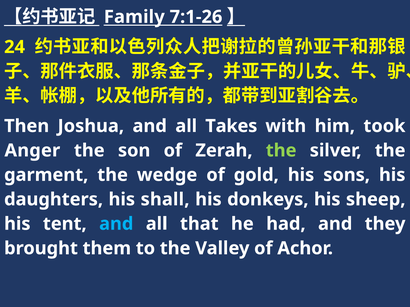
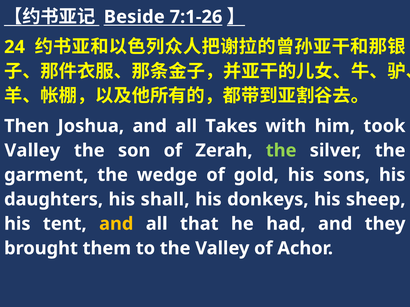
Family: Family -> Beside
Anger at (32, 151): Anger -> Valley
and at (116, 224) colour: light blue -> yellow
